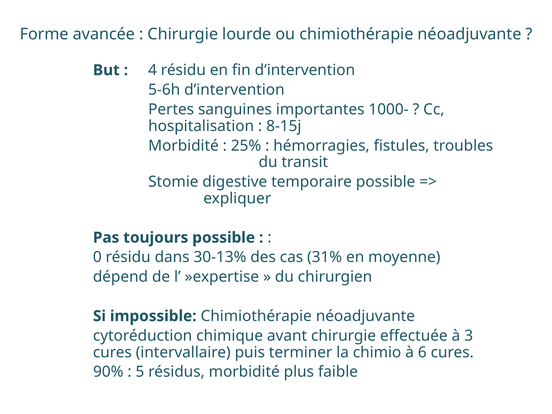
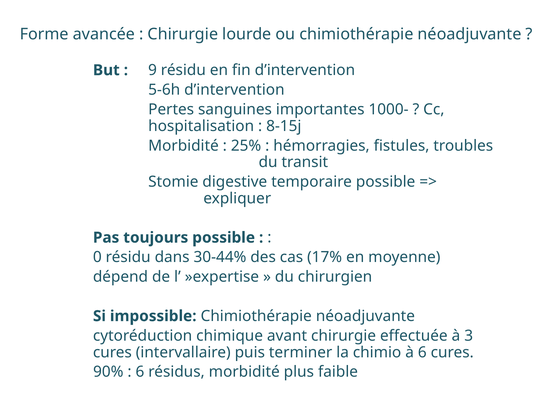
4: 4 -> 9
30-13%: 30-13% -> 30-44%
31%: 31% -> 17%
5 at (140, 372): 5 -> 6
